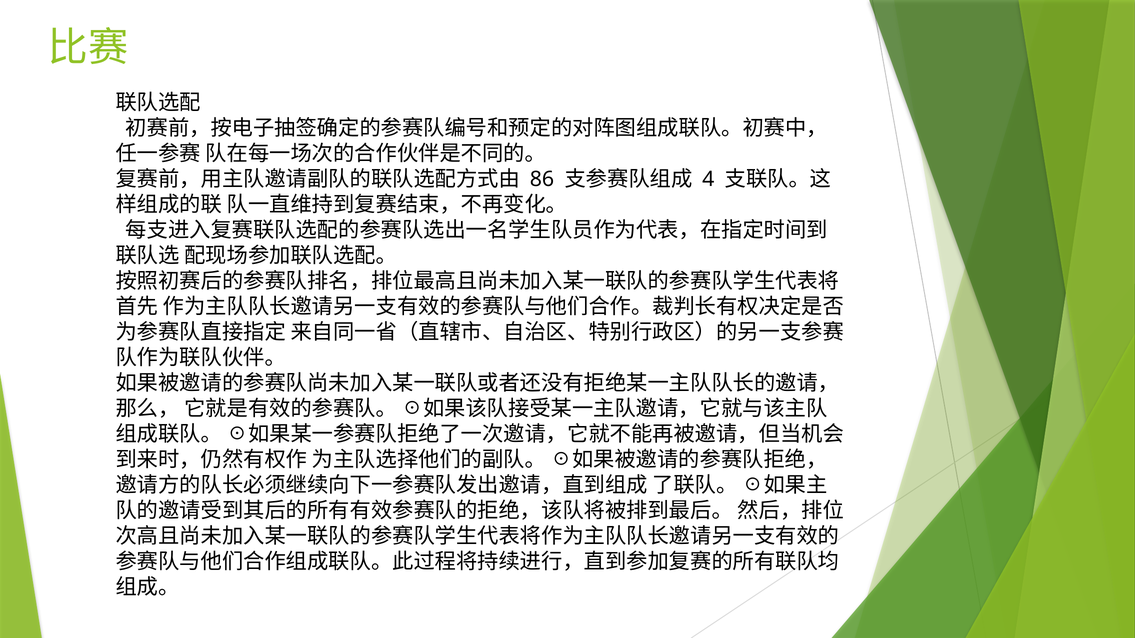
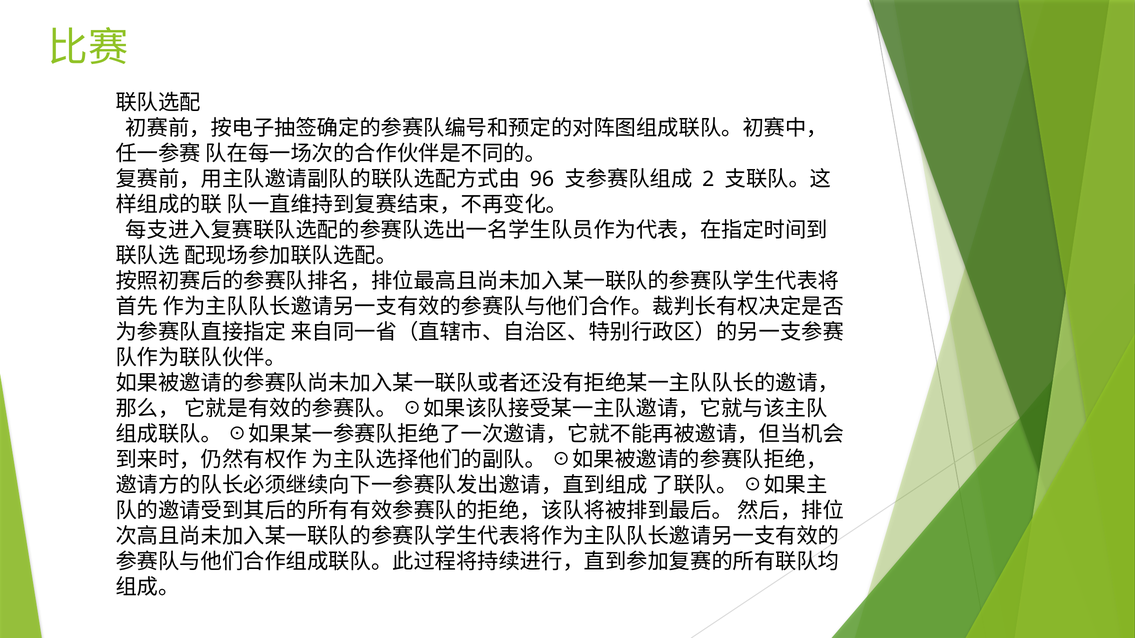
86: 86 -> 96
4: 4 -> 2
